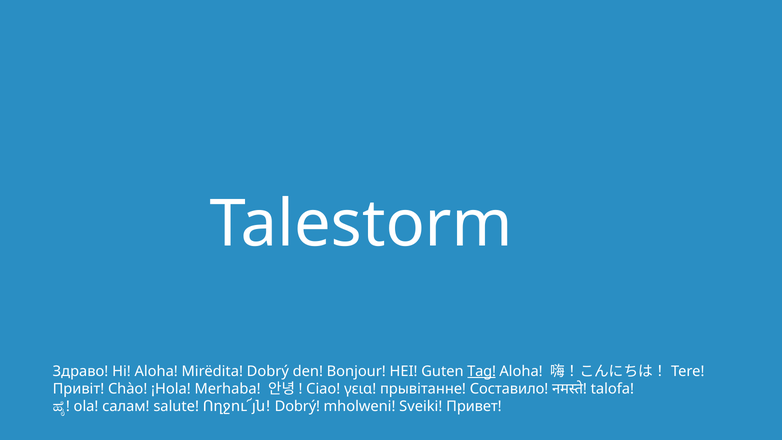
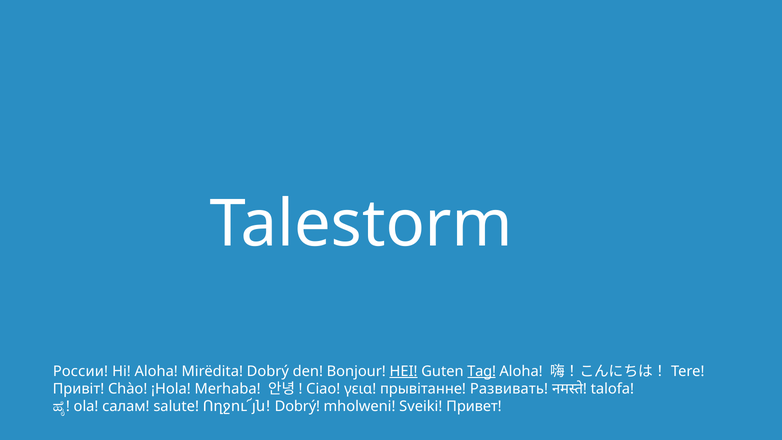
Здраво: Здраво -> России
HEI underline: none -> present
Составило: Составило -> Развивать
